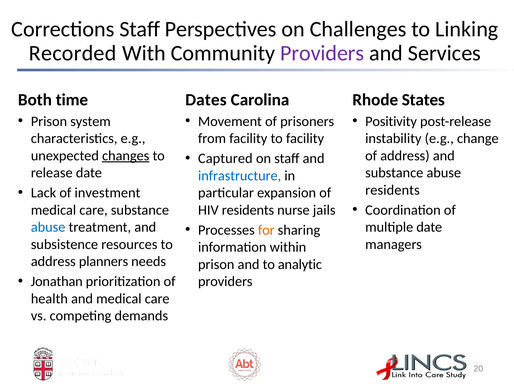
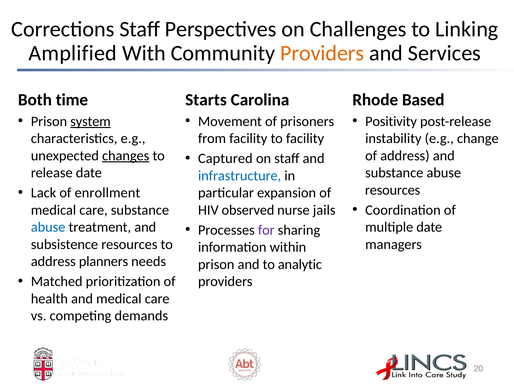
Recorded: Recorded -> Amplified
Providers at (322, 53) colour: purple -> orange
Dates: Dates -> Starts
States: States -> Based
system underline: none -> present
residents at (392, 190): residents -> resources
investment: investment -> enrollment
HIV residents: residents -> observed
for colour: orange -> purple
Jonathan: Jonathan -> Matched
